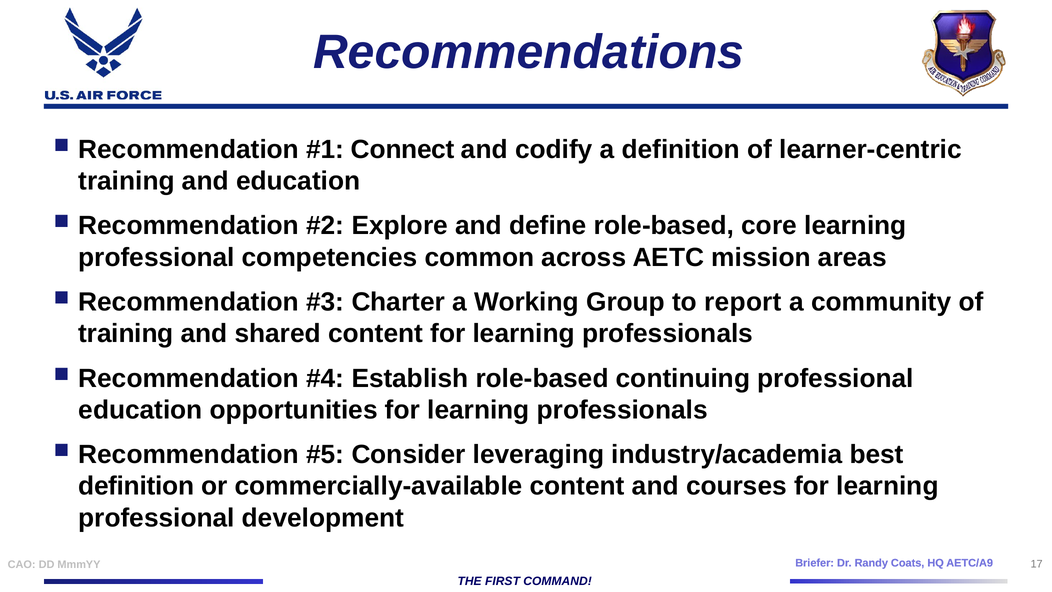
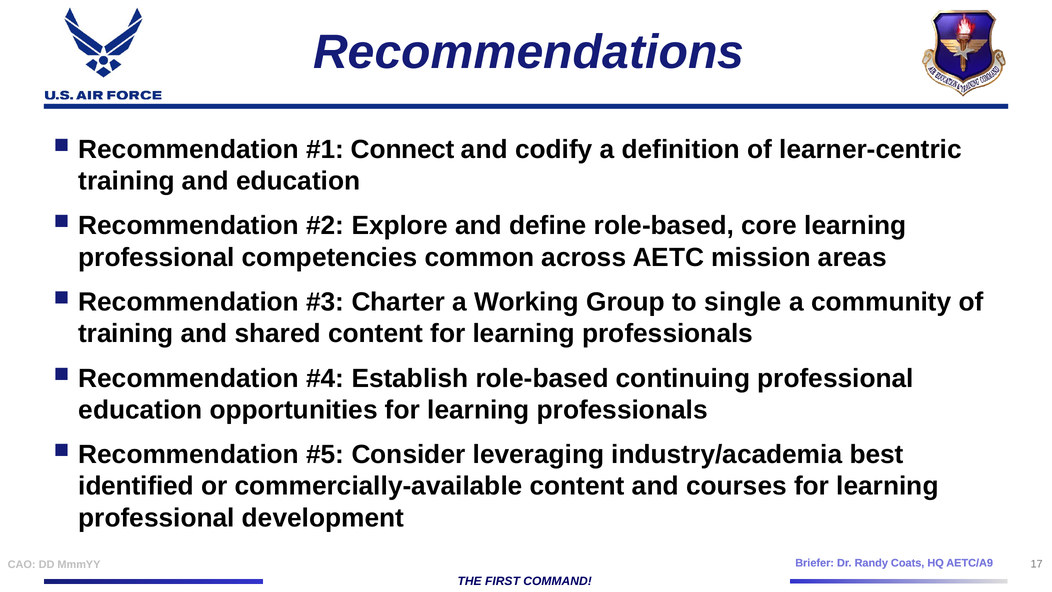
report: report -> single
definition at (136, 486): definition -> identified
